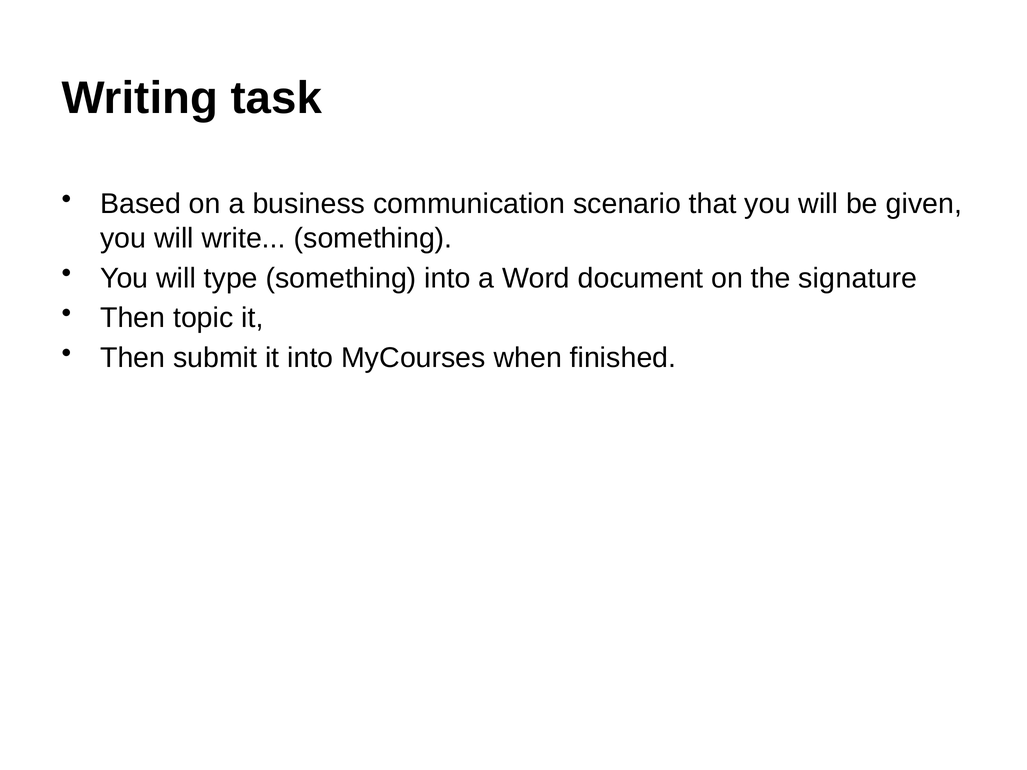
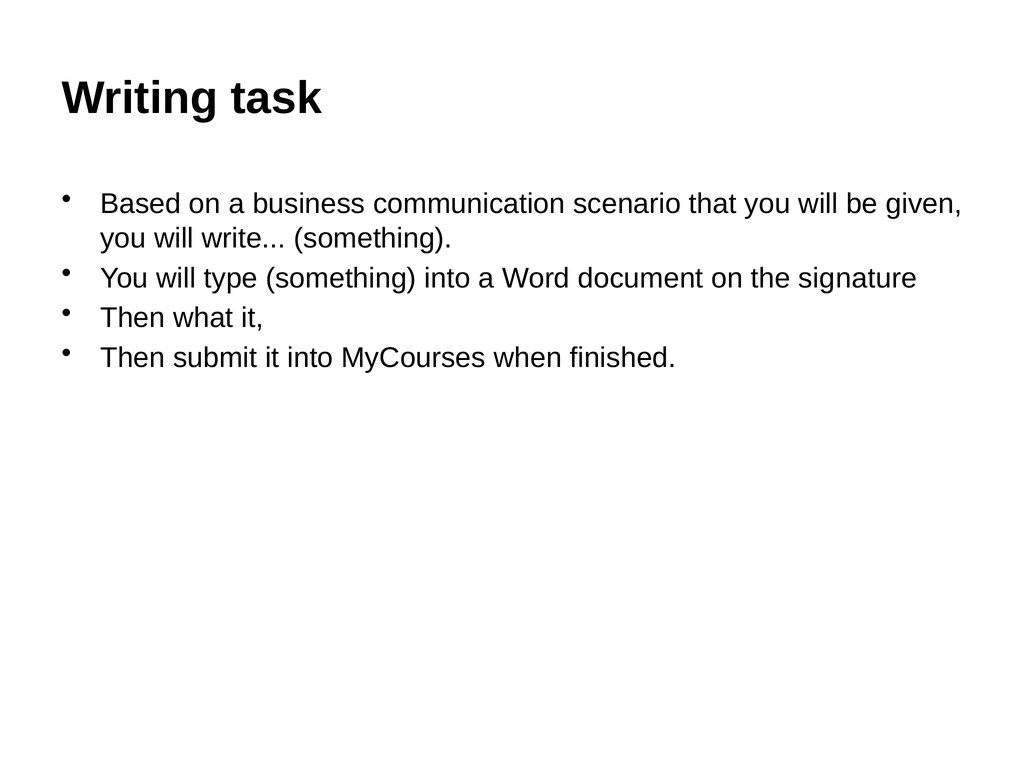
topic: topic -> what
